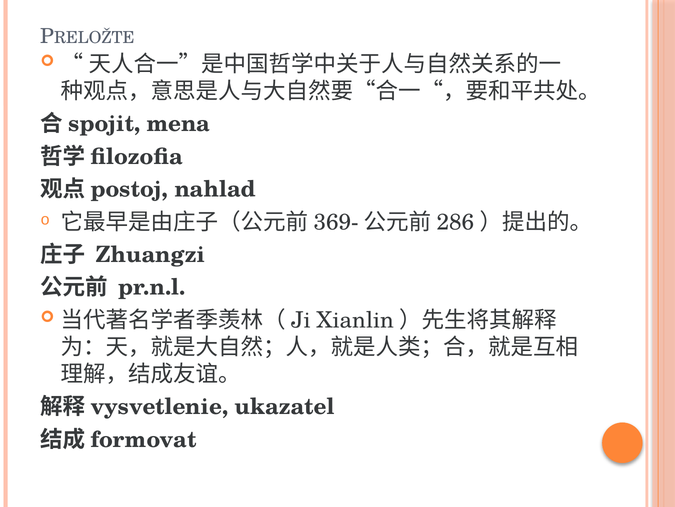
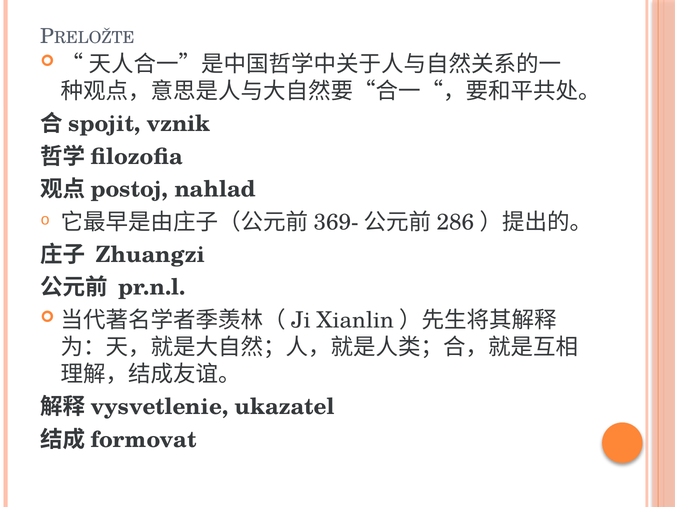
mena: mena -> vznik
